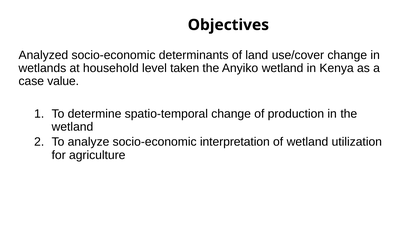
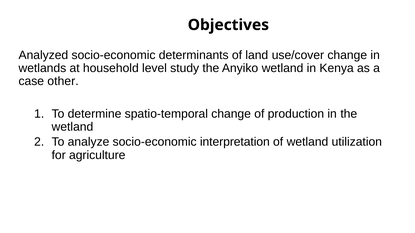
taken: taken -> study
value: value -> other
